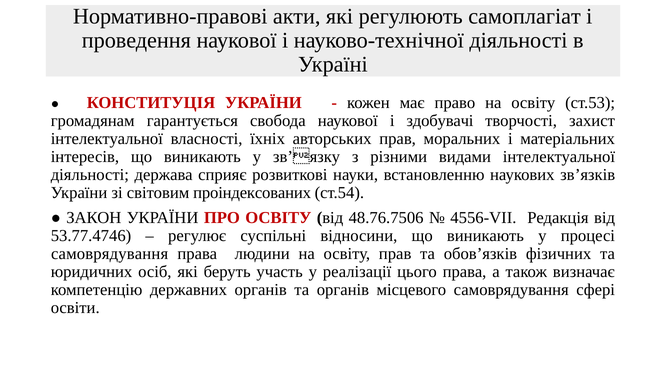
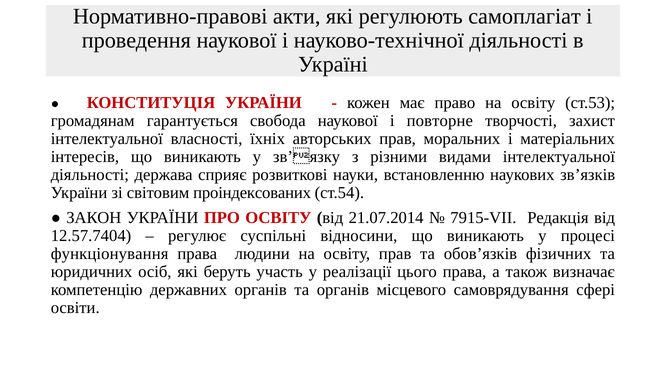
здобувачі: здобувачі -> повторне
48.76.7506: 48.76.7506 -> 21.07.2014
4556-VII: 4556-VII -> 7915-VII
53.77.4746: 53.77.4746 -> 12.57.7404
самоврядування at (110, 253): самоврядування -> функціонування
